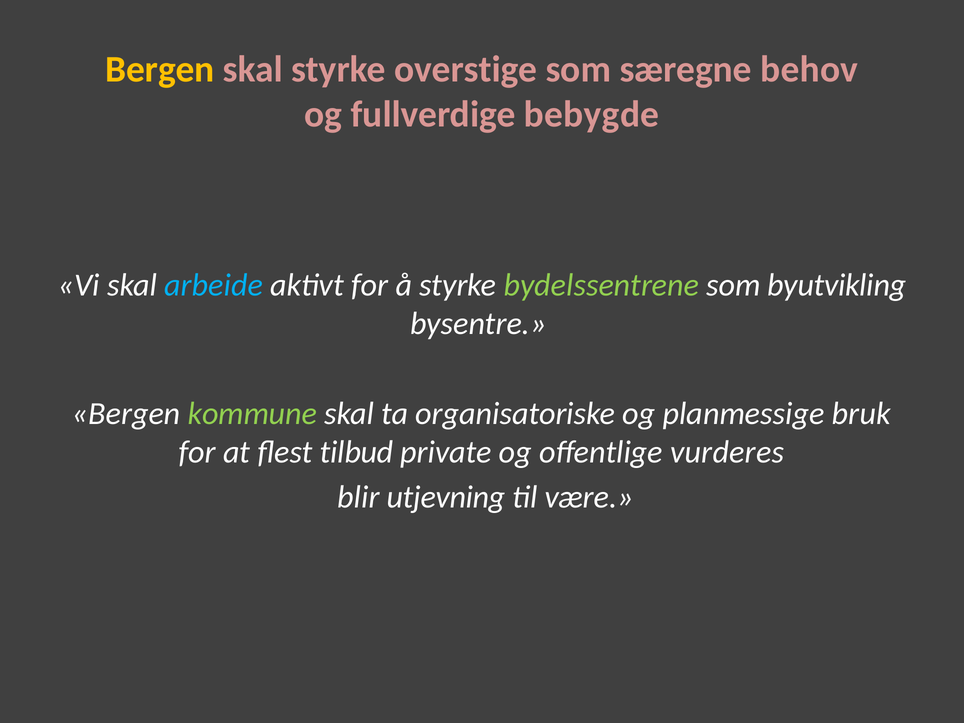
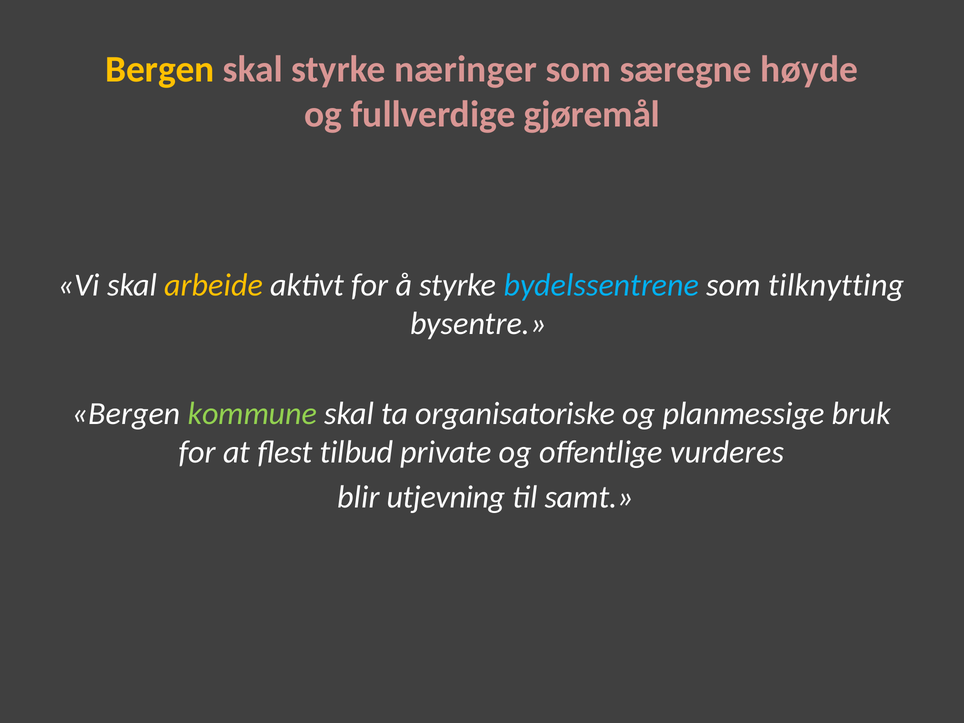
overstige: overstige -> næringer
behov: behov -> høyde
bebygde: bebygde -> gjøremål
arbeide colour: light blue -> yellow
bydelssentrene colour: light green -> light blue
byutvikling: byutvikling -> tilknytting
være: være -> samt
